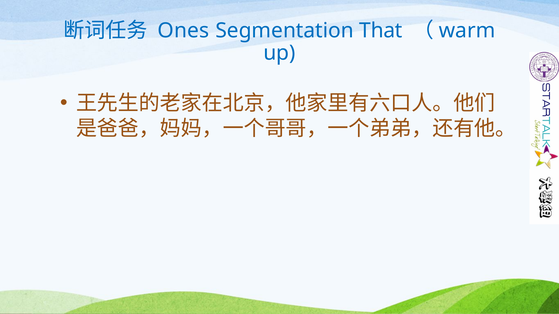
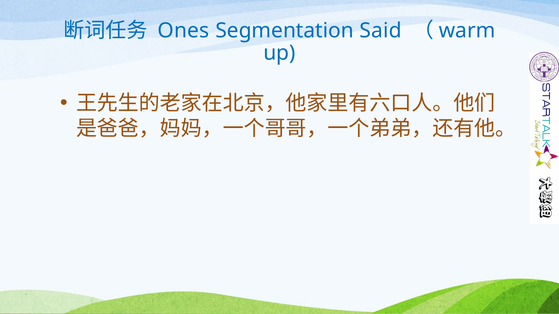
That: That -> Said
